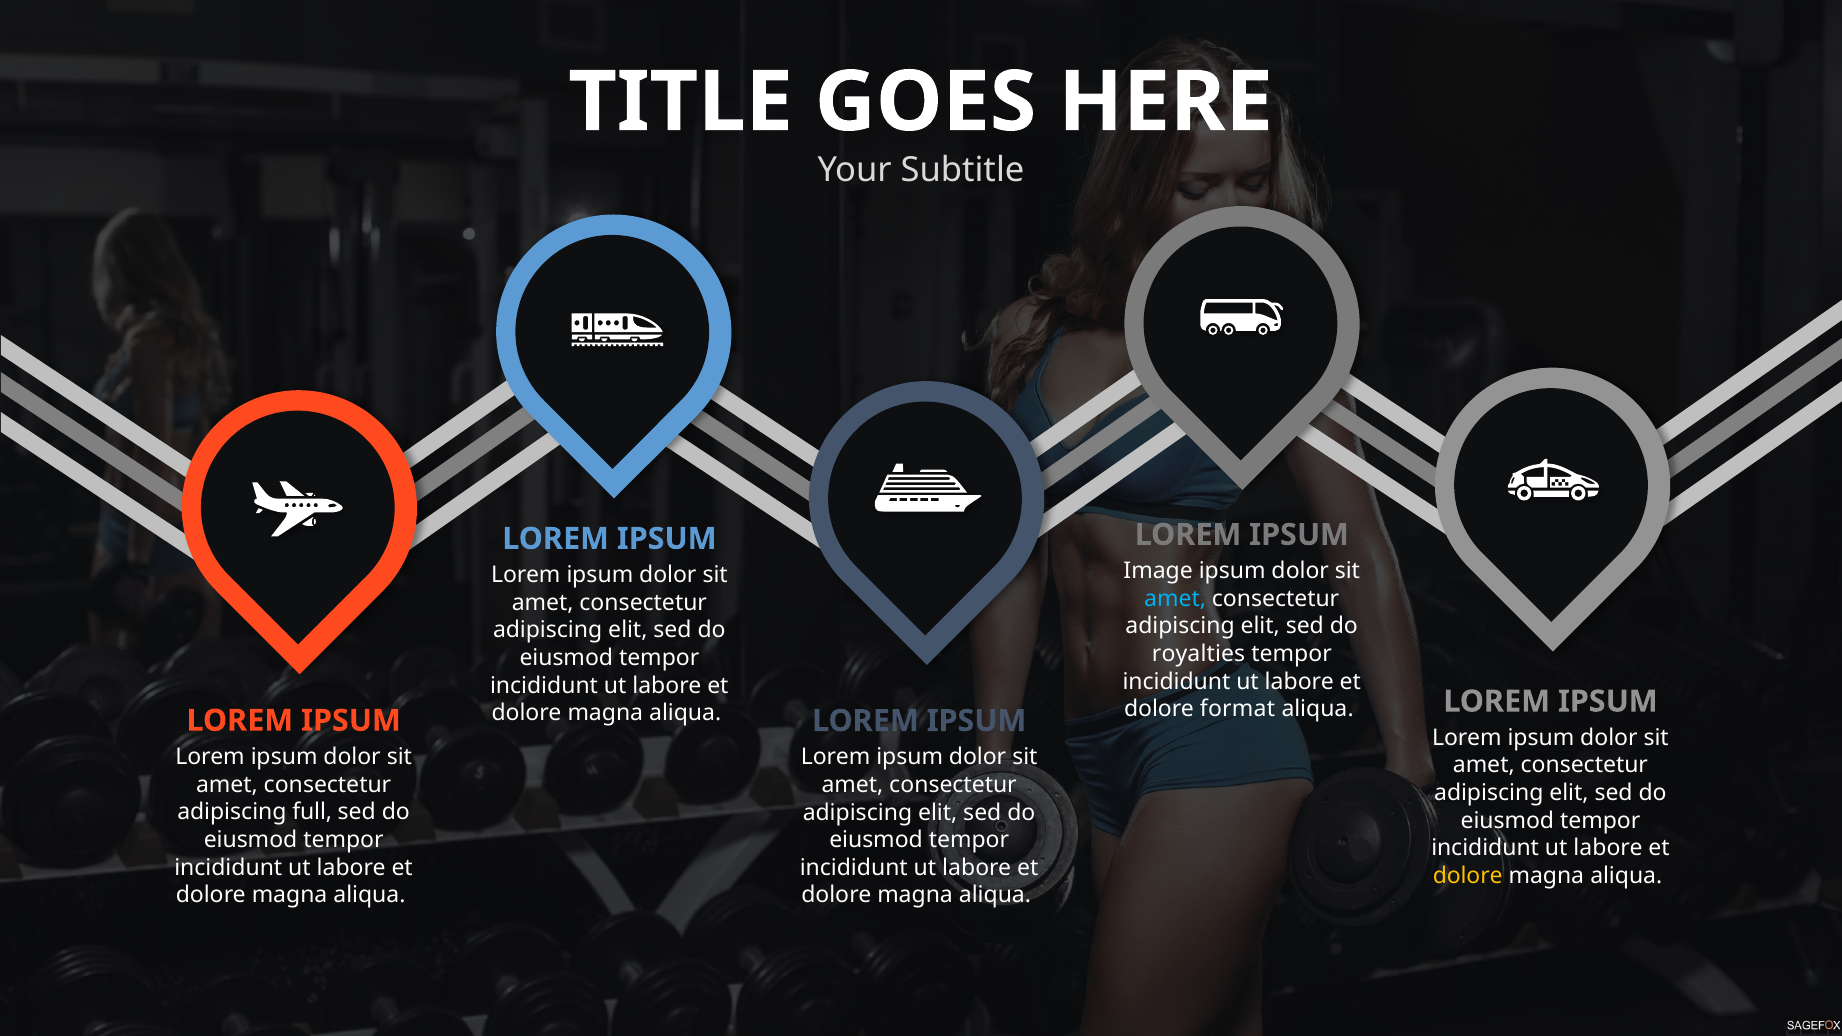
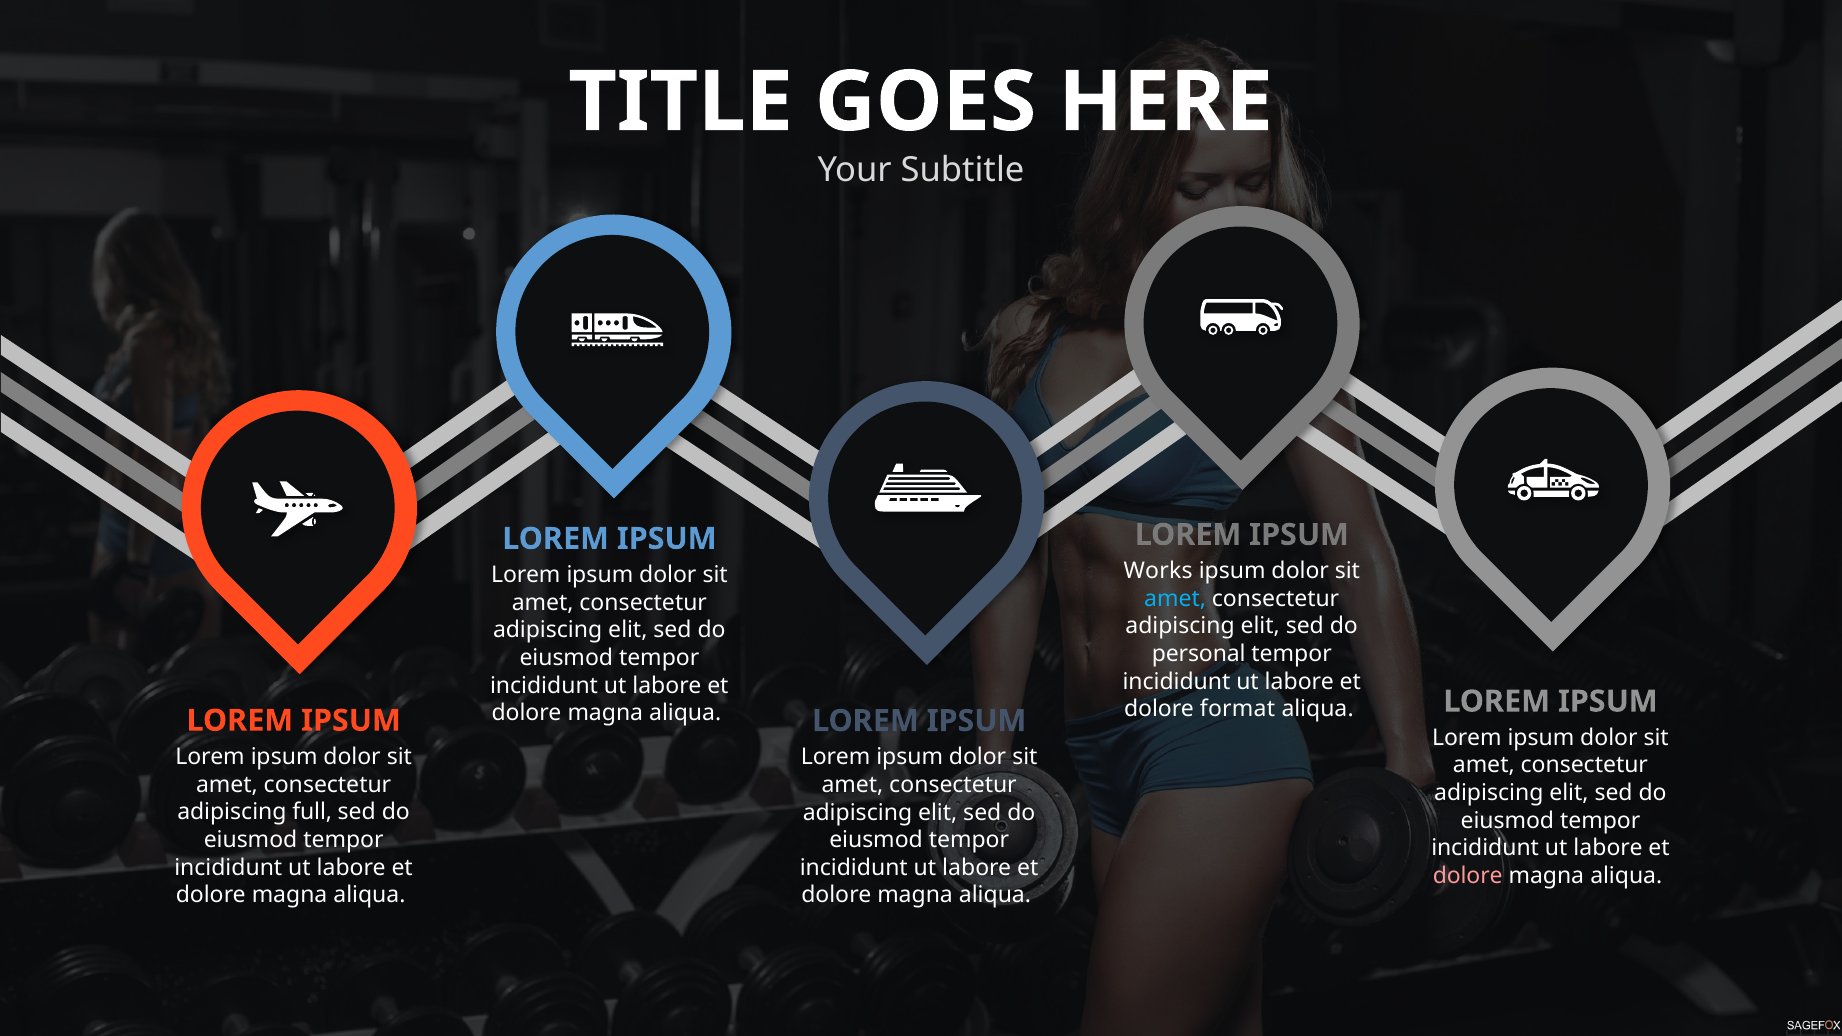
Image: Image -> Works
royalties: royalties -> personal
dolore at (1468, 876) colour: yellow -> pink
